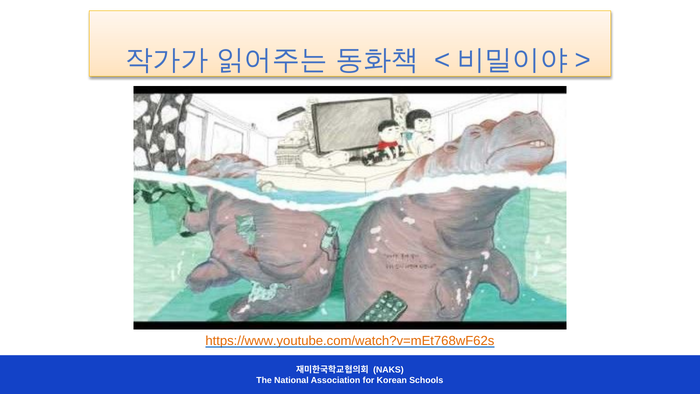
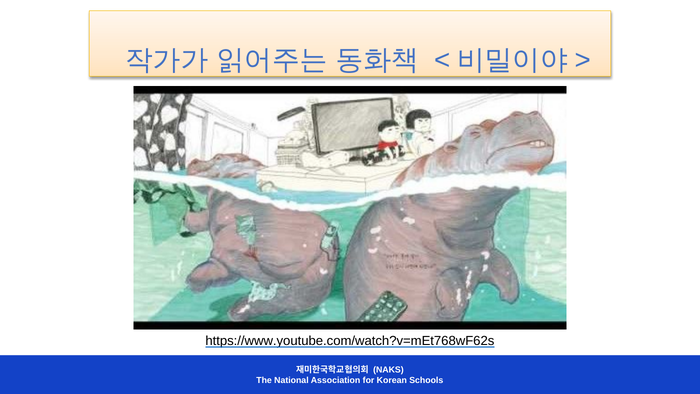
https://www.youtube.com/watch?v=mEt768wF62s colour: orange -> black
